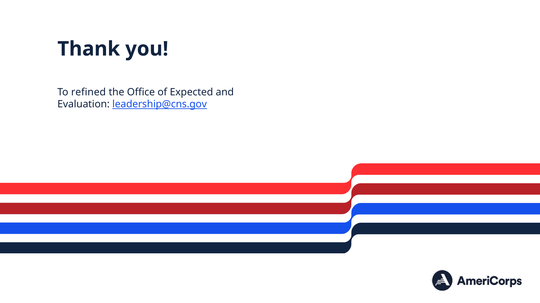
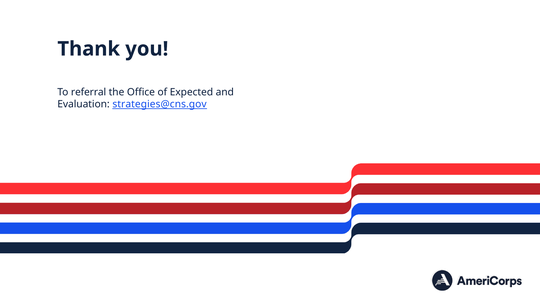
refined: refined -> referral
leadership@cns.gov: leadership@cns.gov -> strategies@cns.gov
